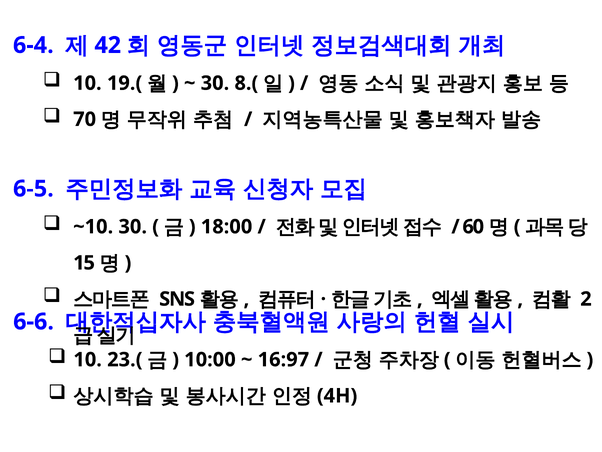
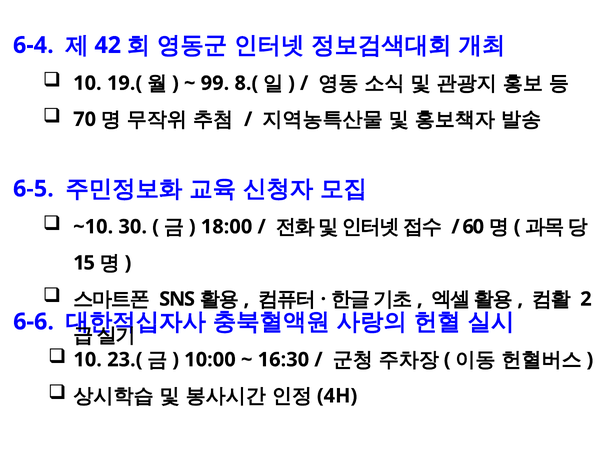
30 at (215, 83): 30 -> 99
16:97: 16:97 -> 16:30
